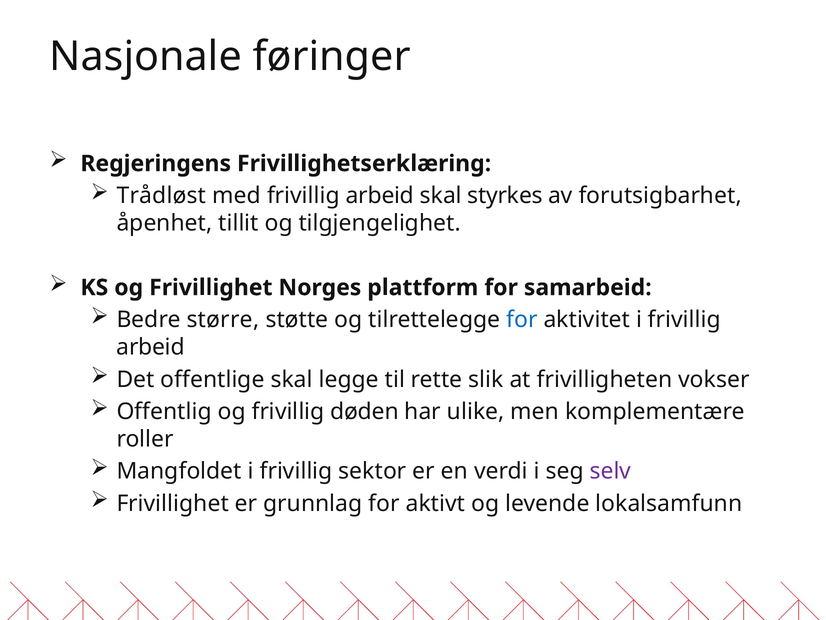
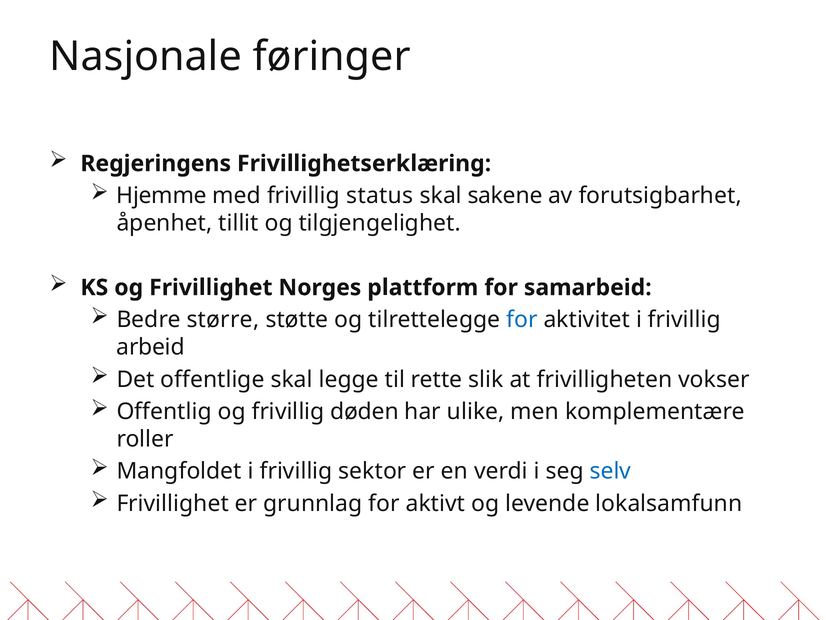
Trådløst: Trådløst -> Hjemme
med frivillig arbeid: arbeid -> status
styrkes: styrkes -> sakene
selv colour: purple -> blue
